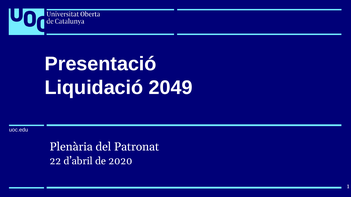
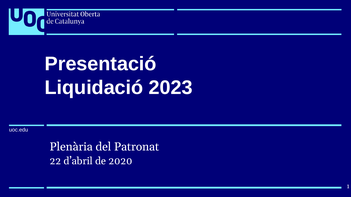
2049: 2049 -> 2023
